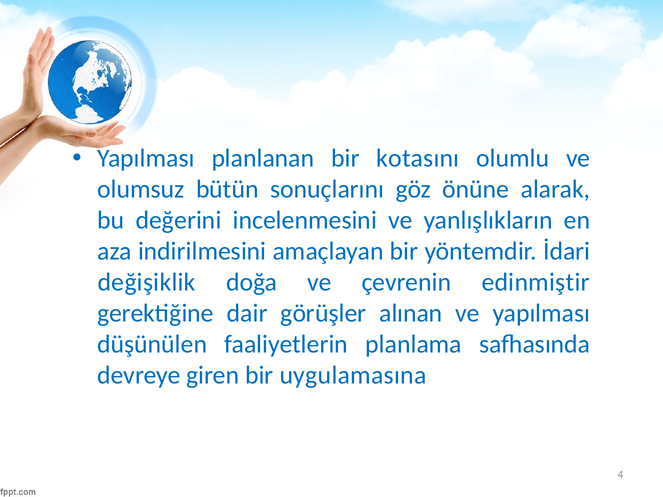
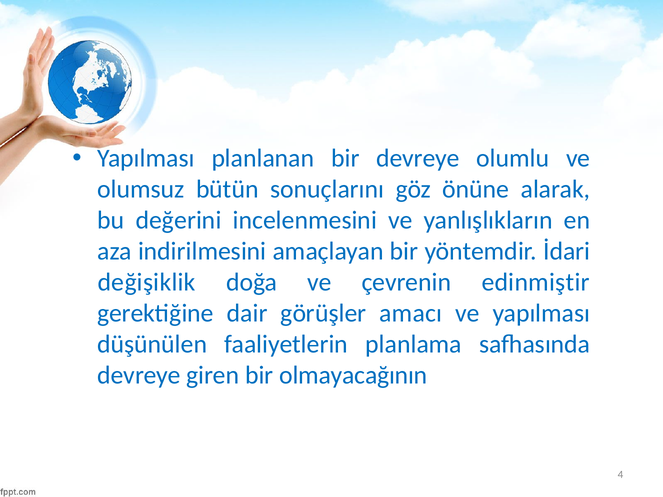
bir kotasını: kotasını -> devreye
alınan: alınan -> amacı
uygulamasına: uygulamasına -> olmayacağının
